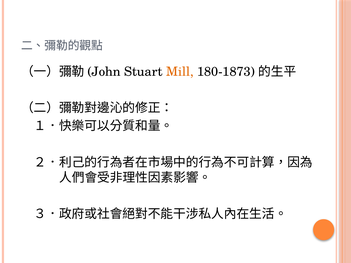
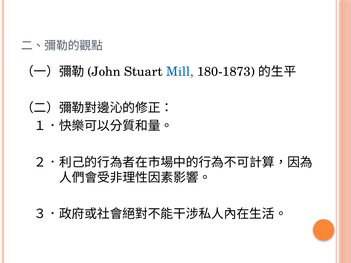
Mill colour: orange -> blue
